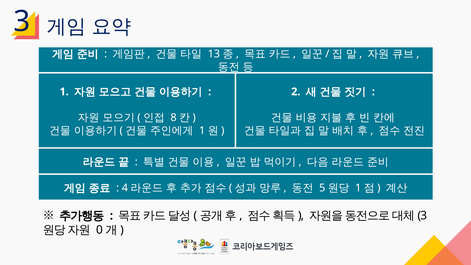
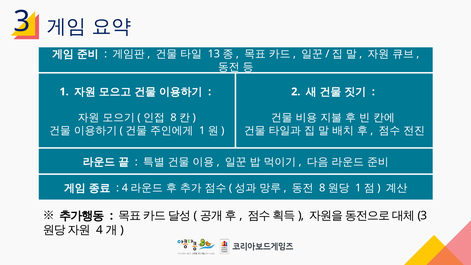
5 at (322, 188): 5 -> 8
0 at (99, 230): 0 -> 4
